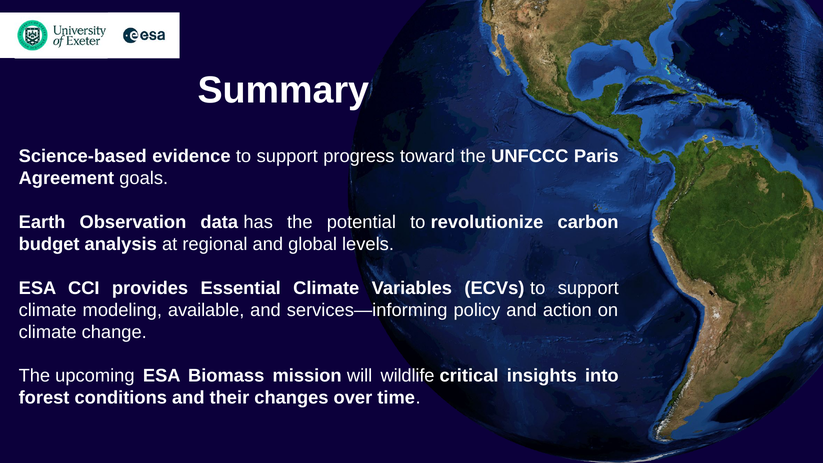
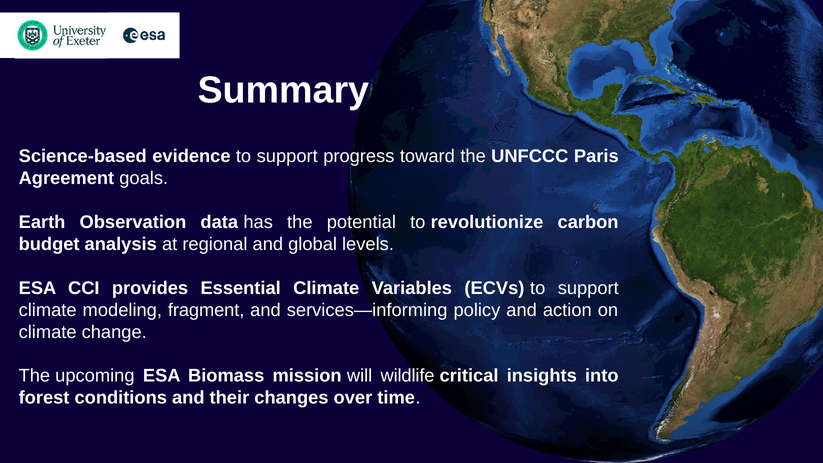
available: available -> fragment
